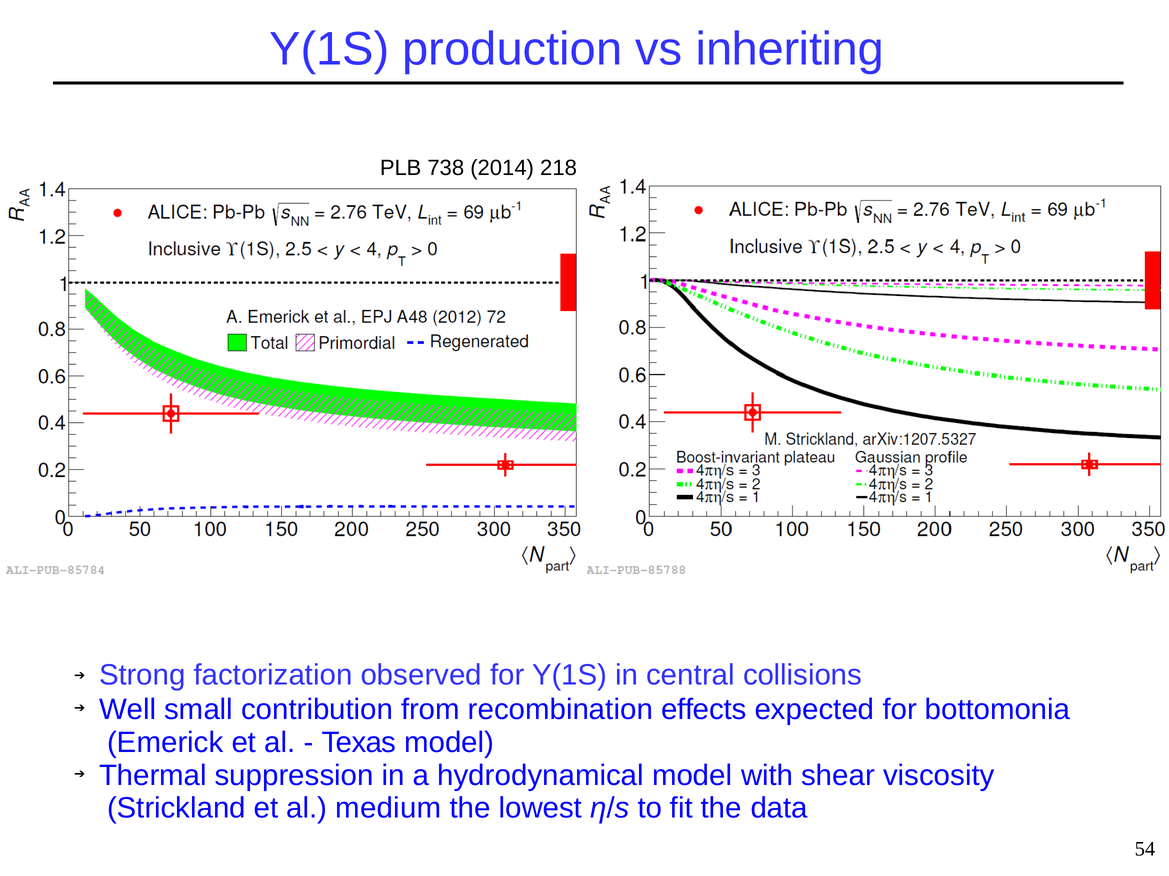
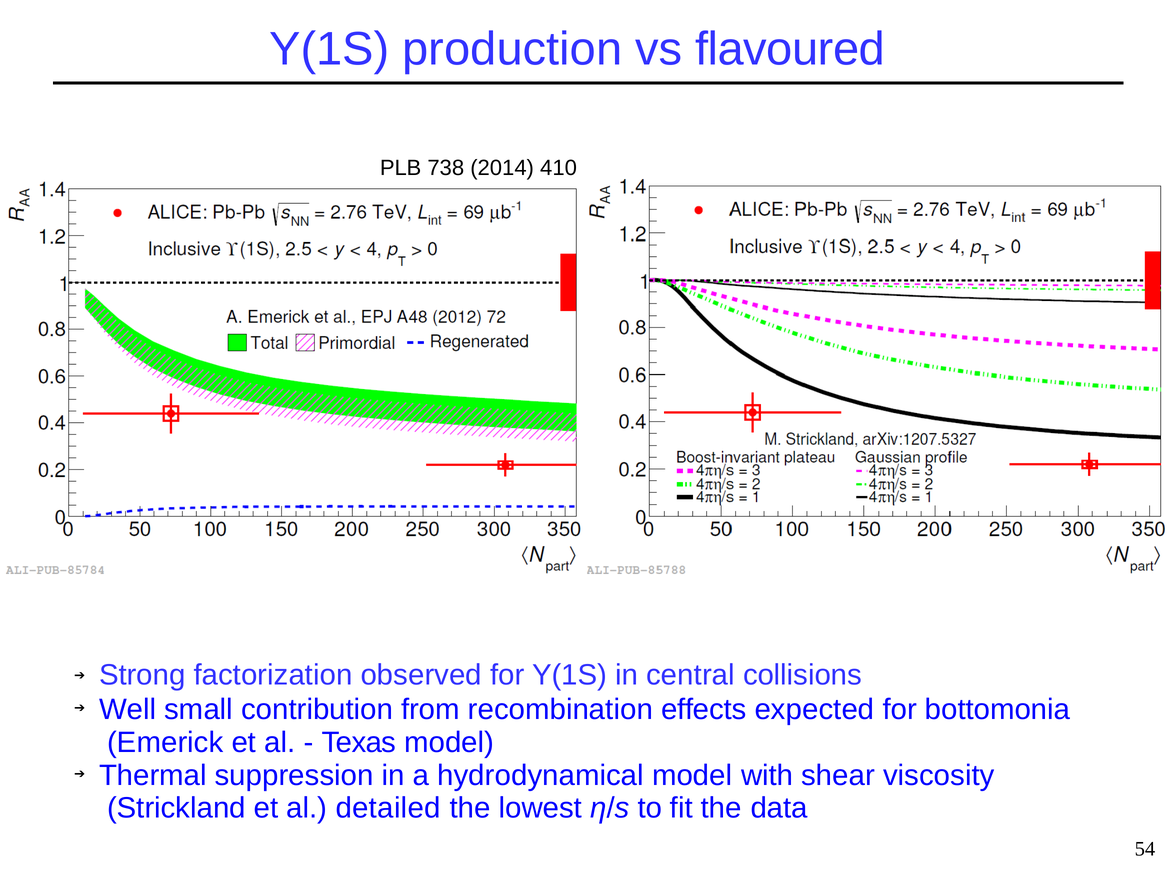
inheriting: inheriting -> flavoured
218: 218 -> 410
medium: medium -> detailed
